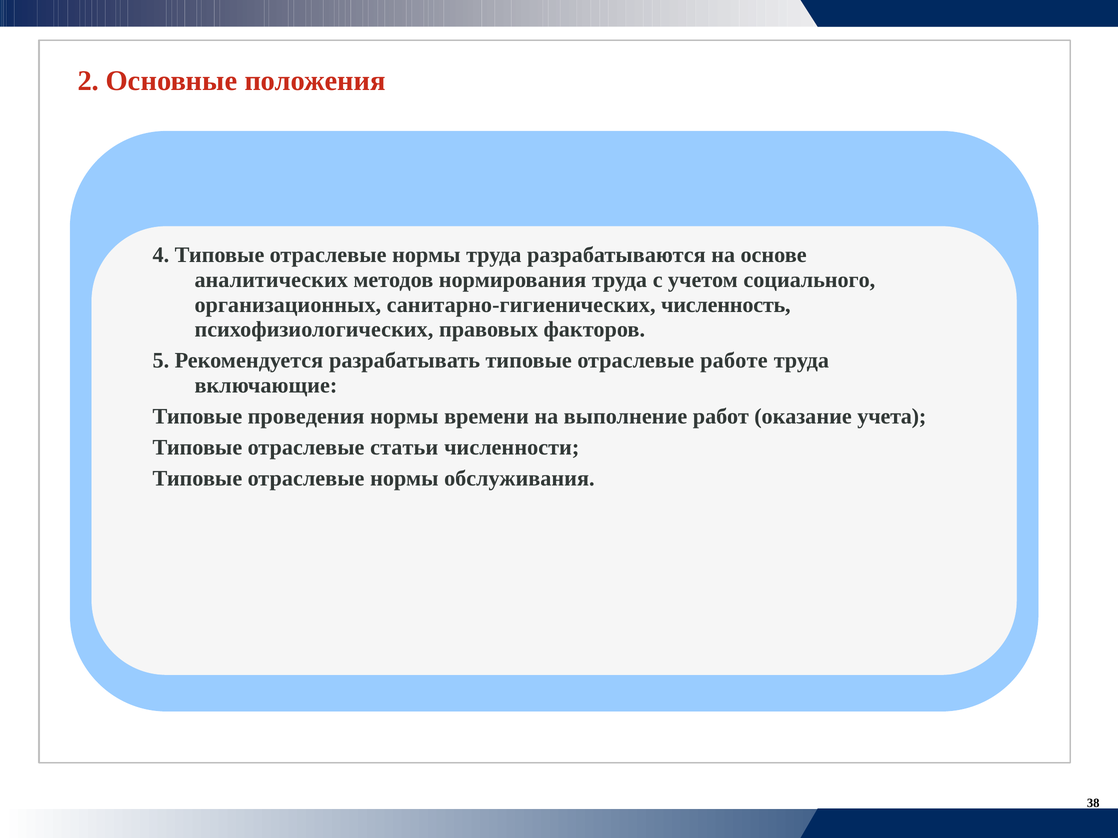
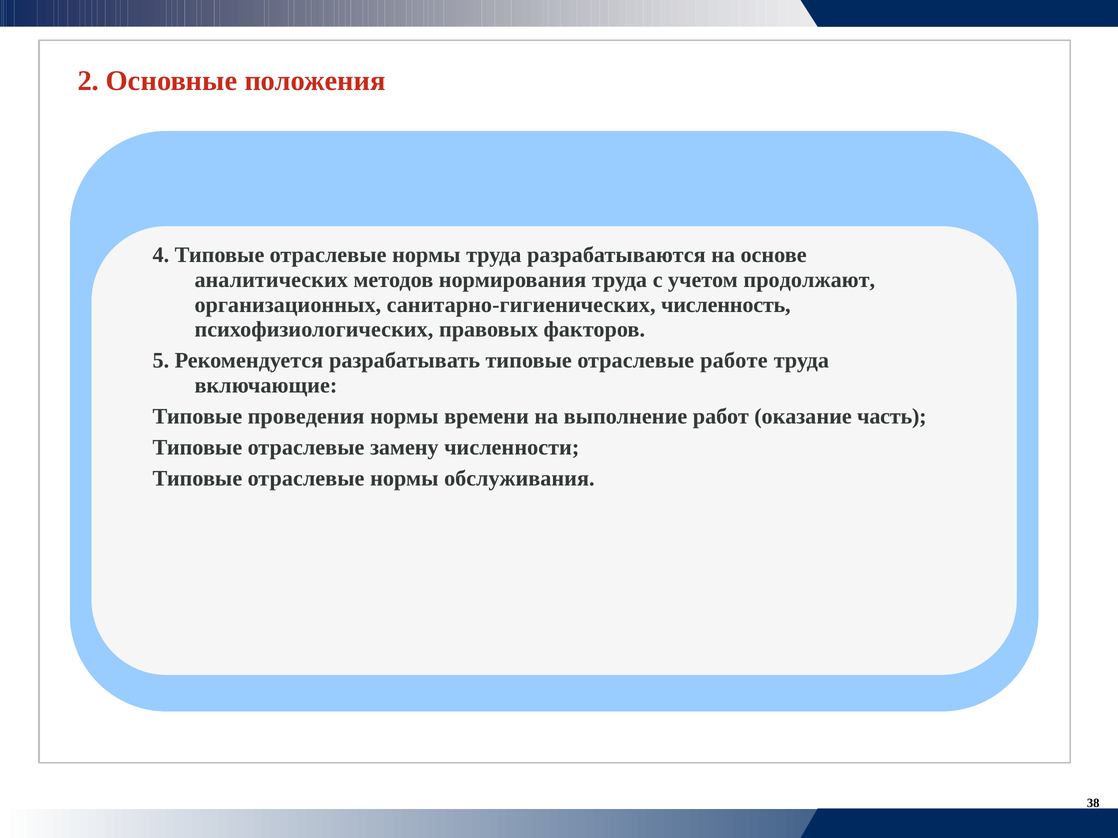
социального: социального -> продолжают
учета: учета -> часть
статьи: статьи -> замену
